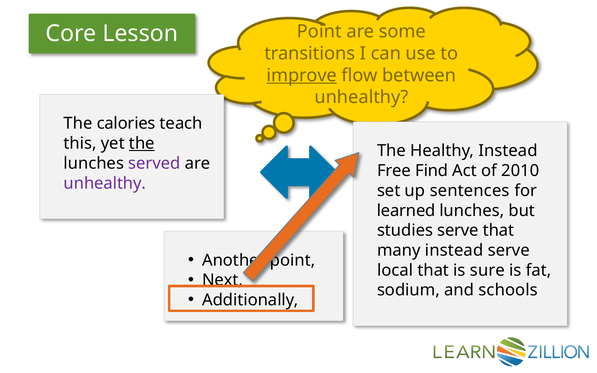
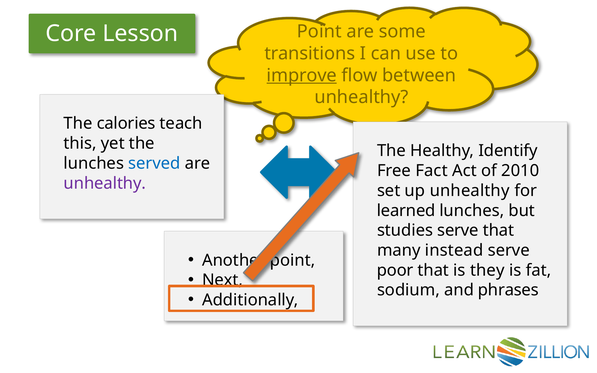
the at (142, 143) underline: present -> none
Healthy Instead: Instead -> Identify
served colour: purple -> blue
Find: Find -> Fact
up sentences: sentences -> unhealthy
local: local -> poor
sure: sure -> they
schools: schools -> phrases
